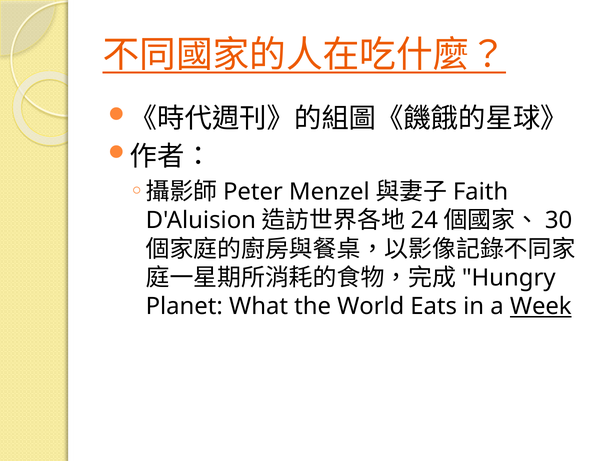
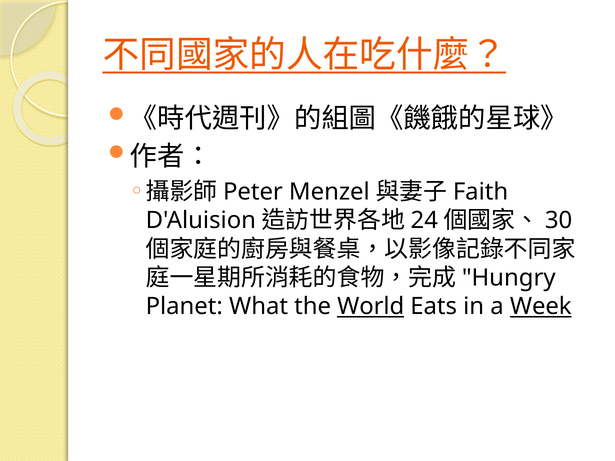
World underline: none -> present
